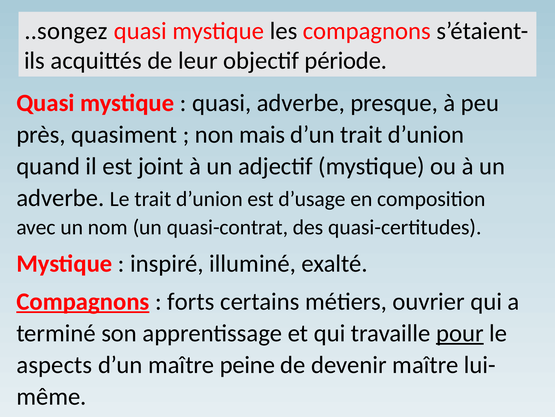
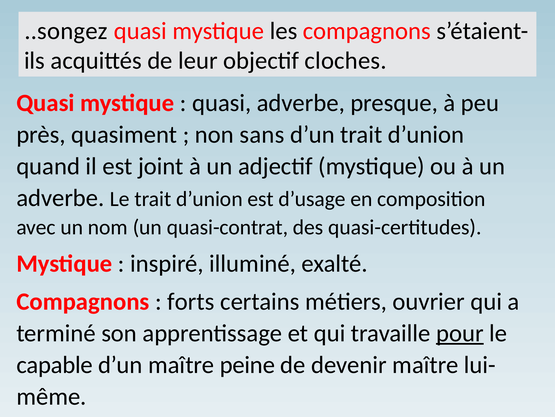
période: période -> cloches
mais: mais -> sans
Compagnons at (83, 301) underline: present -> none
aspects: aspects -> capable
